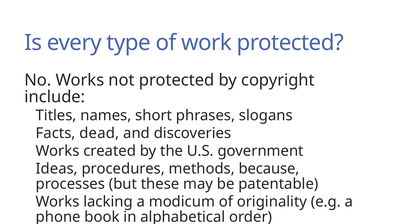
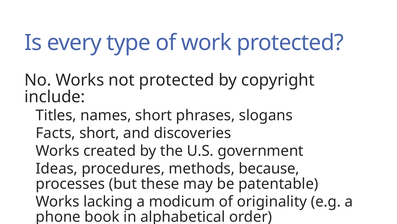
Facts dead: dead -> short
